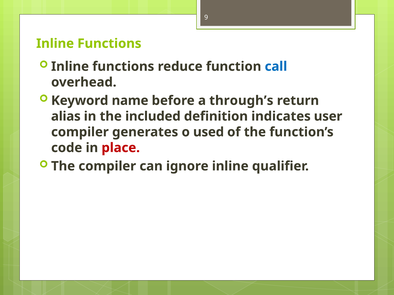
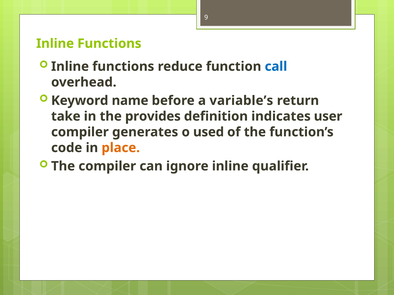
through’s: through’s -> variable’s
alias: alias -> take
included: included -> provides
place colour: red -> orange
